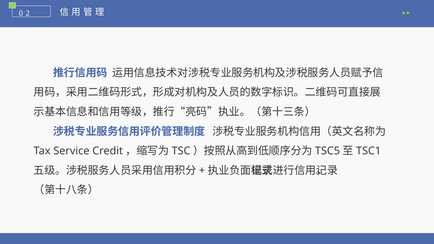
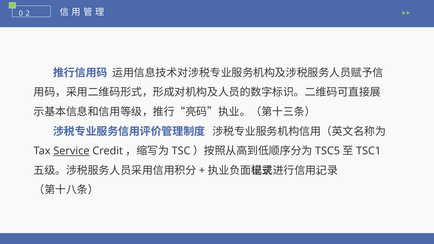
Service underline: none -> present
